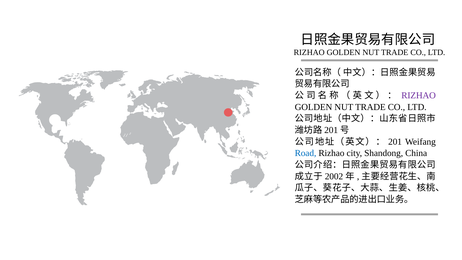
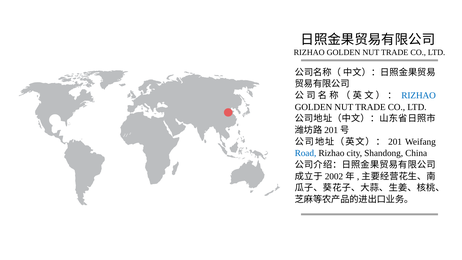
RIZHAO at (419, 95) colour: purple -> blue
